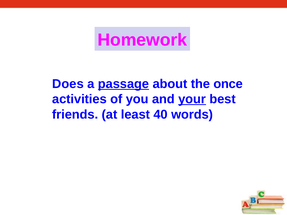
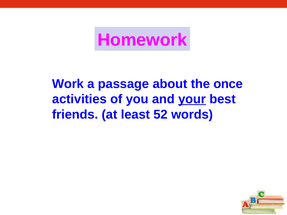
Does: Does -> Work
passage underline: present -> none
40: 40 -> 52
